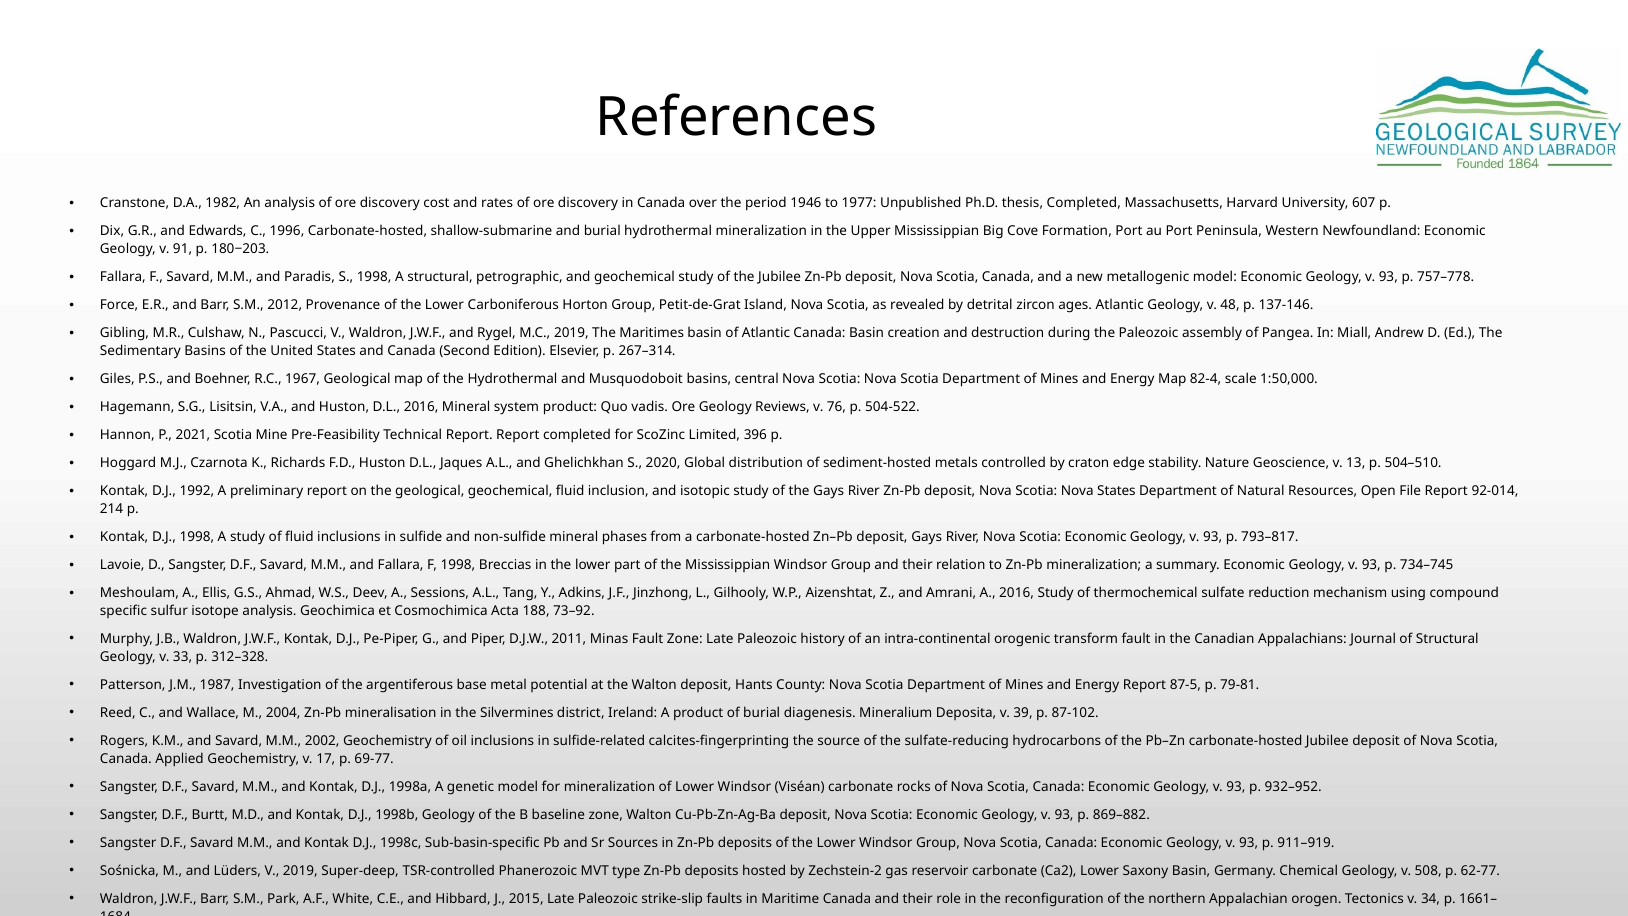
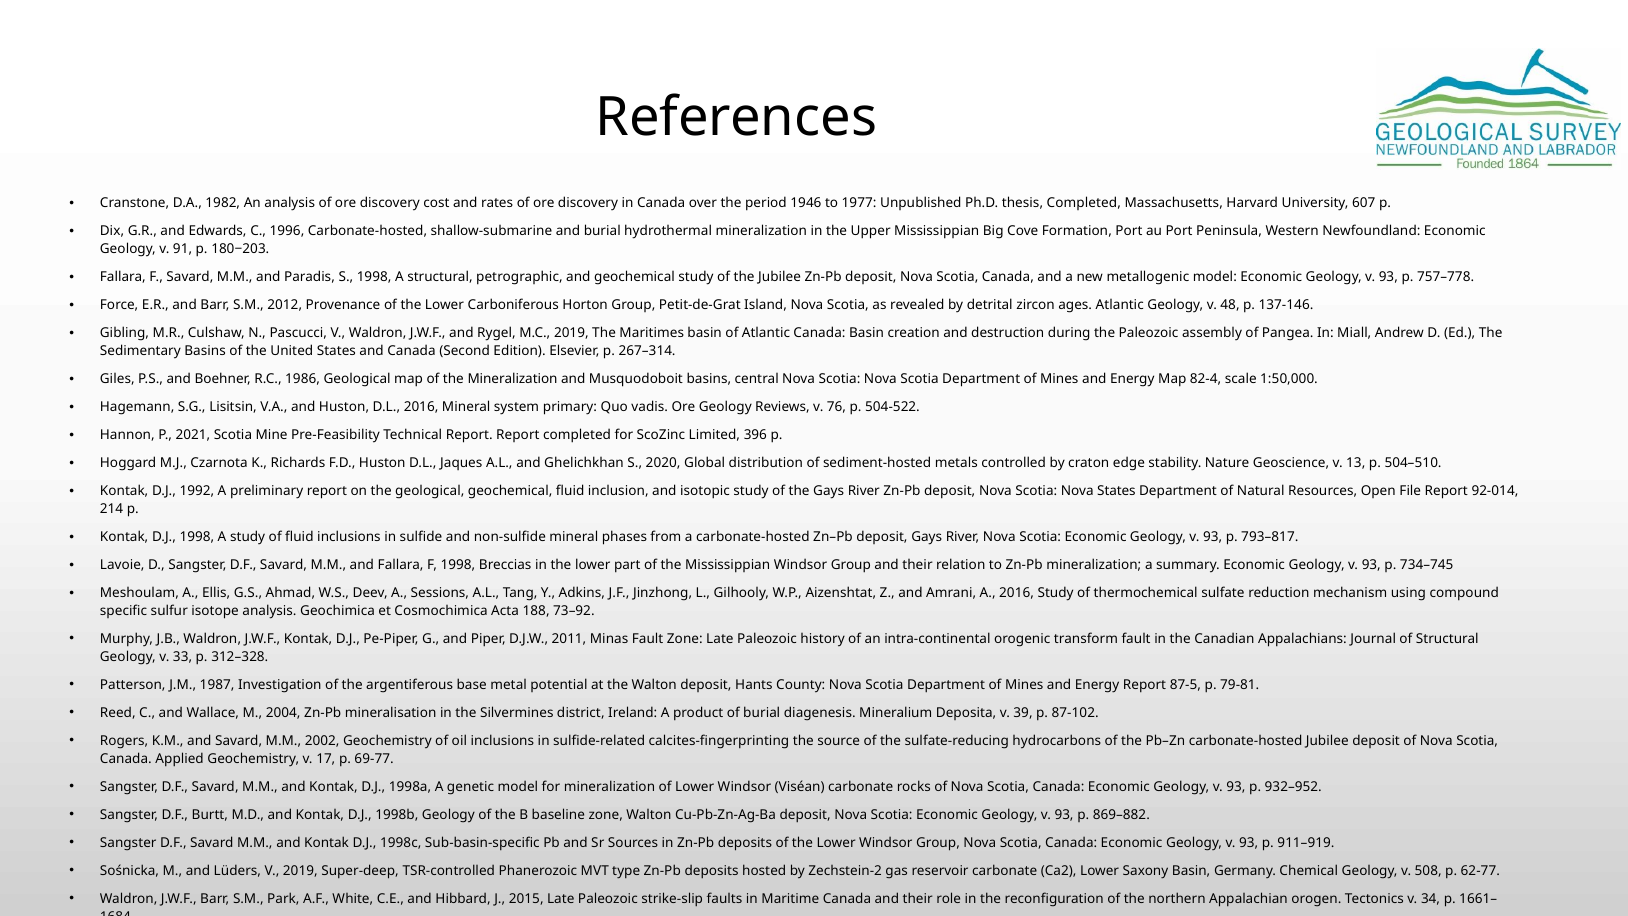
1967: 1967 -> 1986
the Hydrothermal: Hydrothermal -> Mineralization
system product: product -> primary
